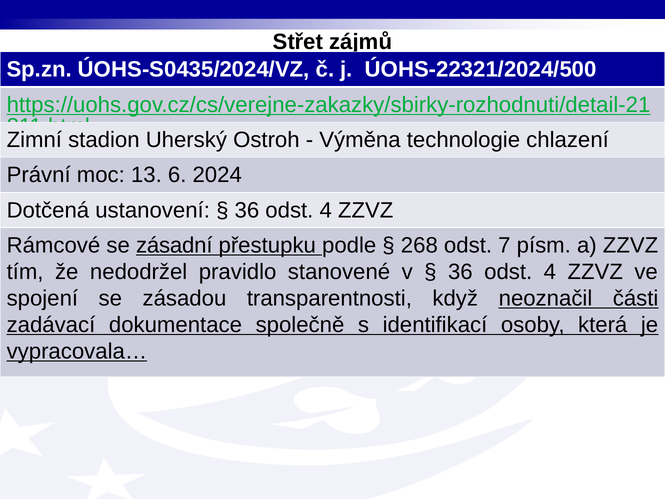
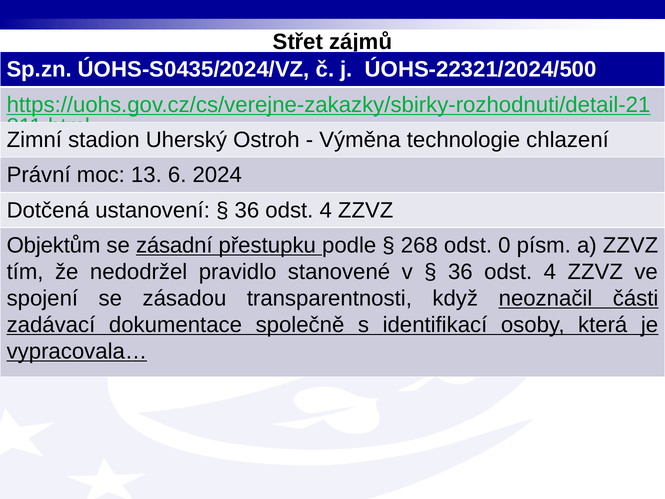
Rámcové: Rámcové -> Objektům
7: 7 -> 0
